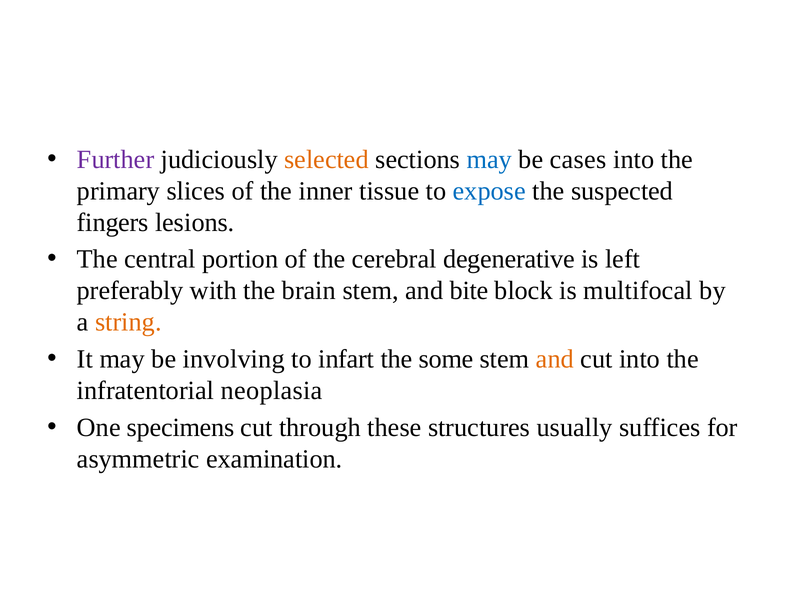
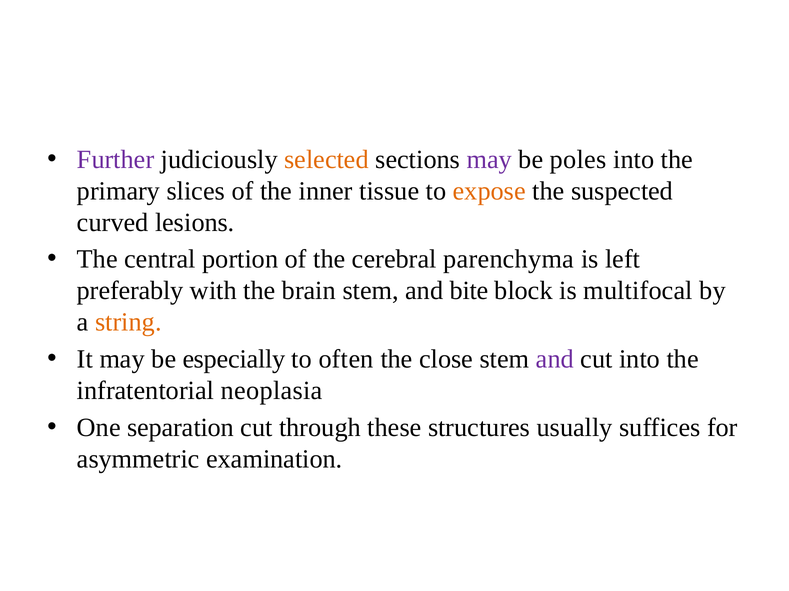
may at (489, 160) colour: blue -> purple
cases: cases -> poles
expose colour: blue -> orange
fingers: fingers -> curved
degenerative: degenerative -> parenchyma
involving: involving -> especially
infart: infart -> often
some: some -> close
and at (555, 360) colour: orange -> purple
specimens: specimens -> separation
